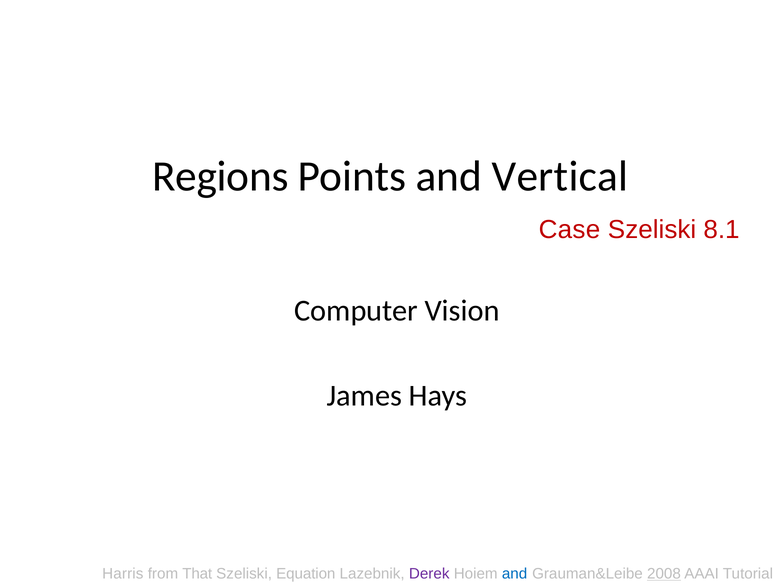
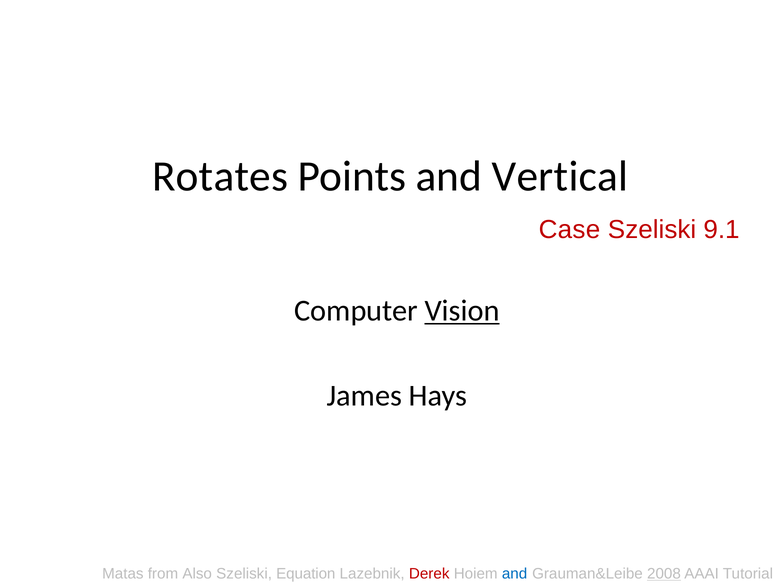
Regions: Regions -> Rotates
8.1: 8.1 -> 9.1
Vision underline: none -> present
Harris: Harris -> Matas
That: That -> Also
Derek colour: purple -> red
